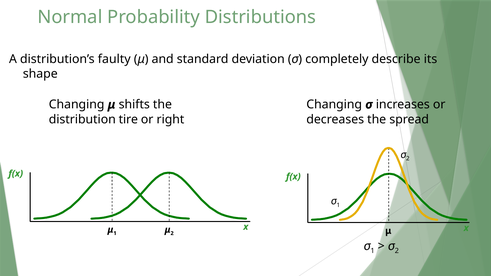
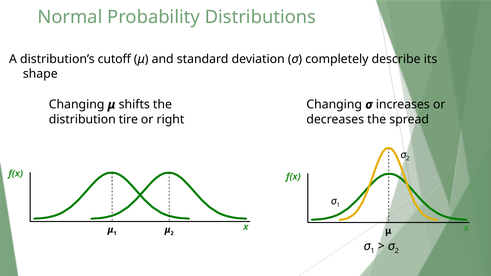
faulty: faulty -> cutoff
